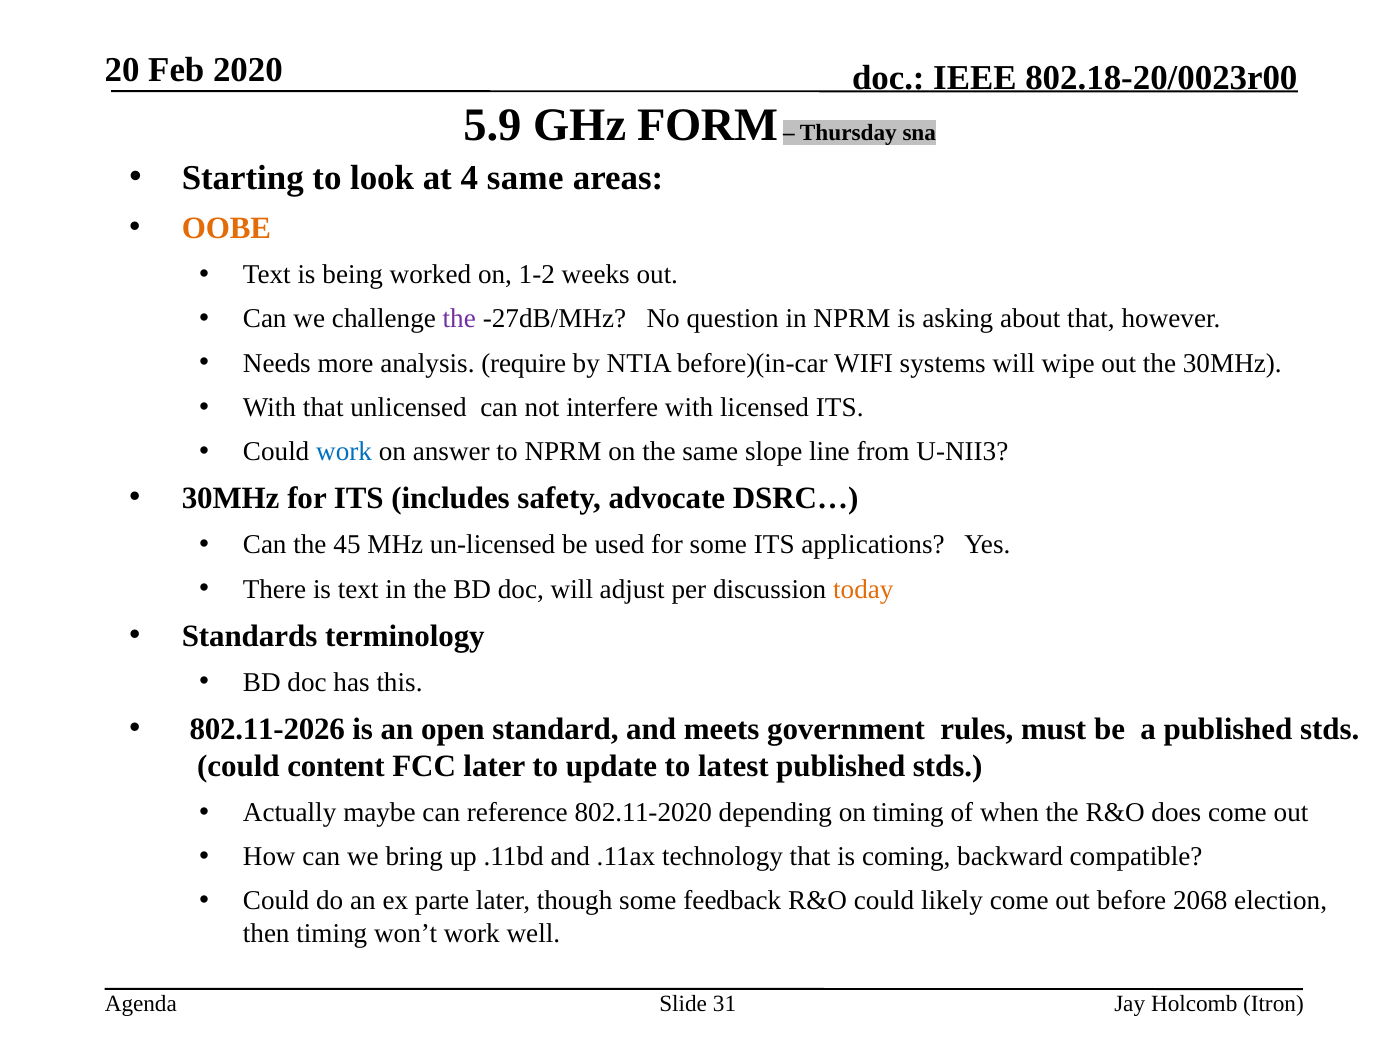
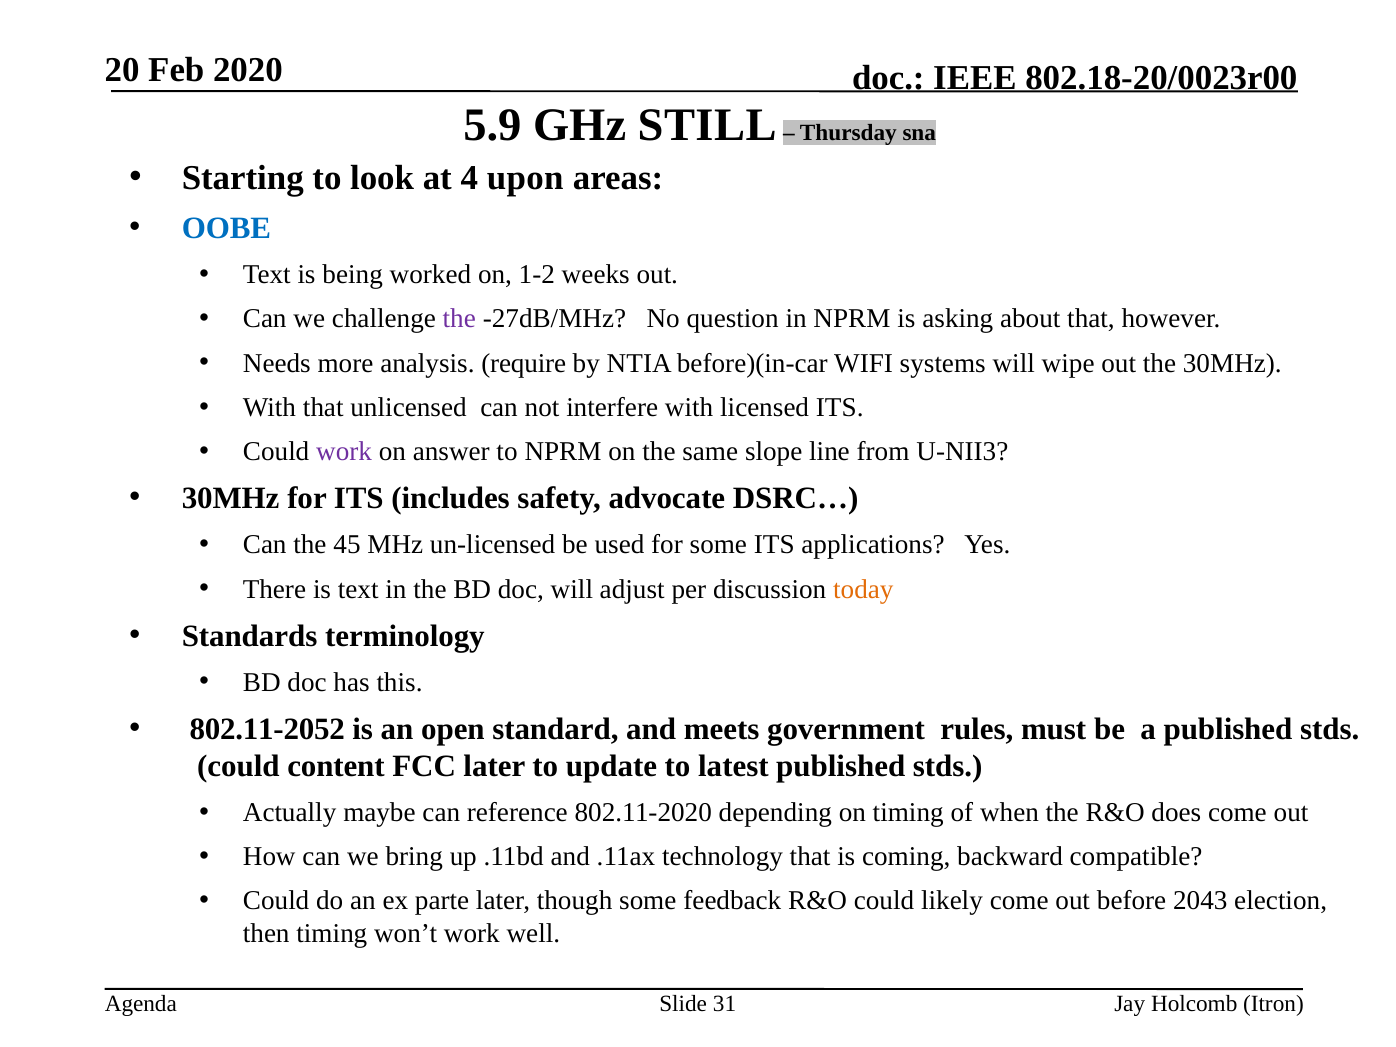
FORM: FORM -> STILL
4 same: same -> upon
OOBE colour: orange -> blue
work at (344, 452) colour: blue -> purple
802.11-2026: 802.11-2026 -> 802.11-2052
2068: 2068 -> 2043
